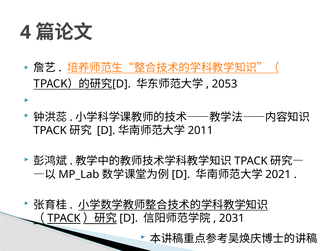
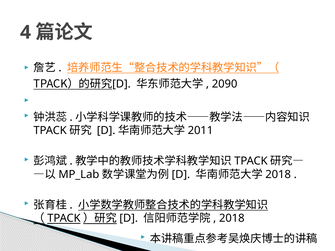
2053: 2053 -> 2090
2021 at (278, 175): 2021 -> 2018
2031 at (232, 219): 2031 -> 2018
